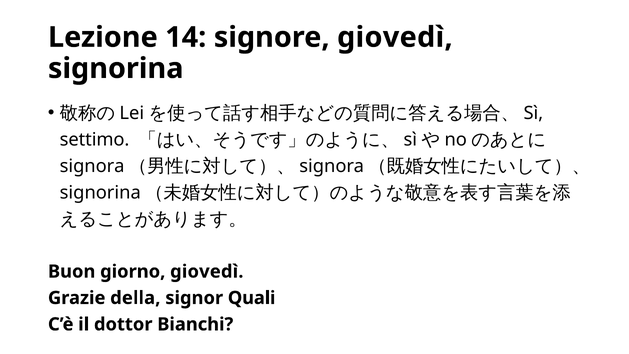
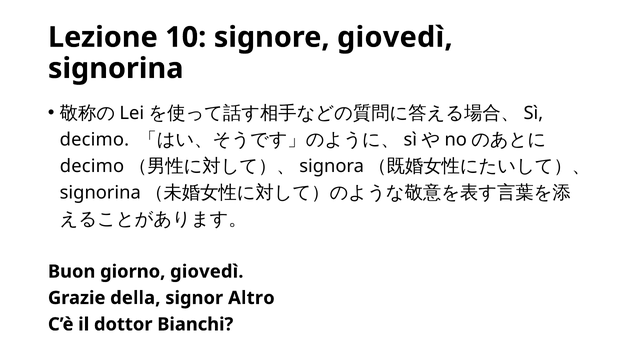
14: 14 -> 10
settimo at (95, 140): settimo -> decimo
signora at (92, 166): signora -> decimo
Quali: Quali -> Altro
